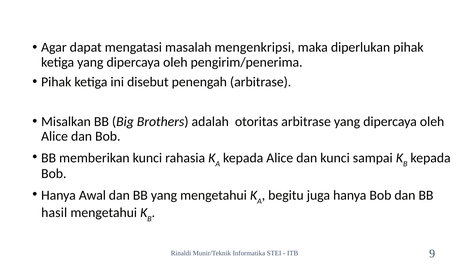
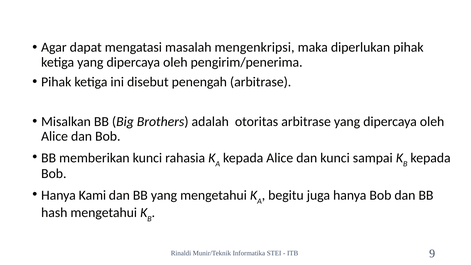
Awal: Awal -> Kami
hasil: hasil -> hash
